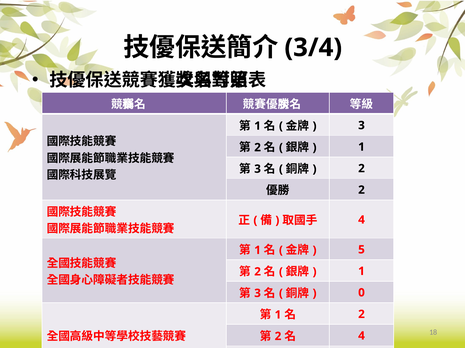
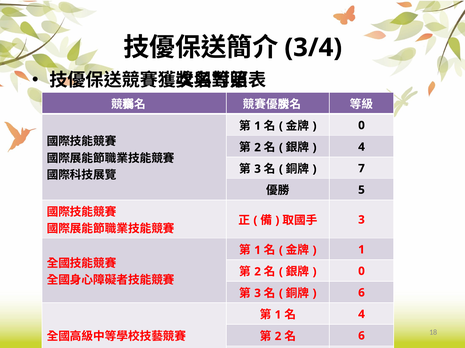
3 at (361, 126): 3 -> 0
1 at (361, 147): 1 -> 4
2 at (361, 169): 2 -> 7
2 at (361, 190): 2 -> 5
4 at (361, 220): 4 -> 3
5 at (361, 250): 5 -> 1
1 at (361, 272): 1 -> 0
0 at (361, 293): 0 -> 6
2 at (361, 315): 2 -> 4
4 at (361, 336): 4 -> 6
